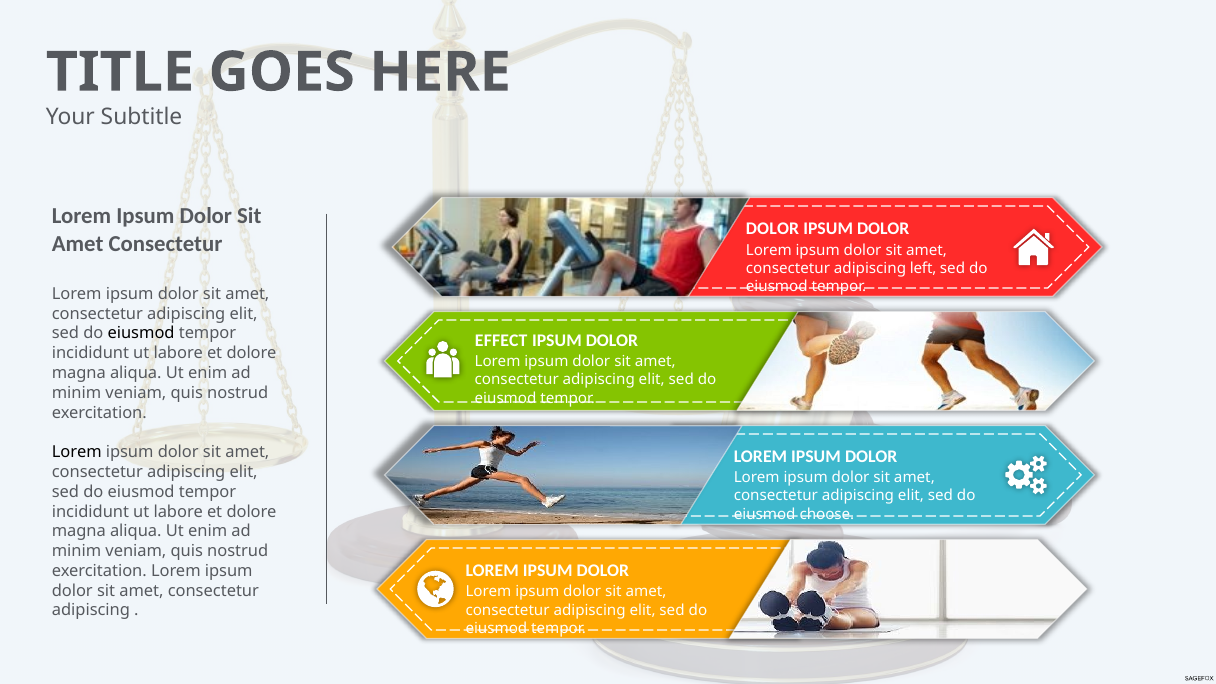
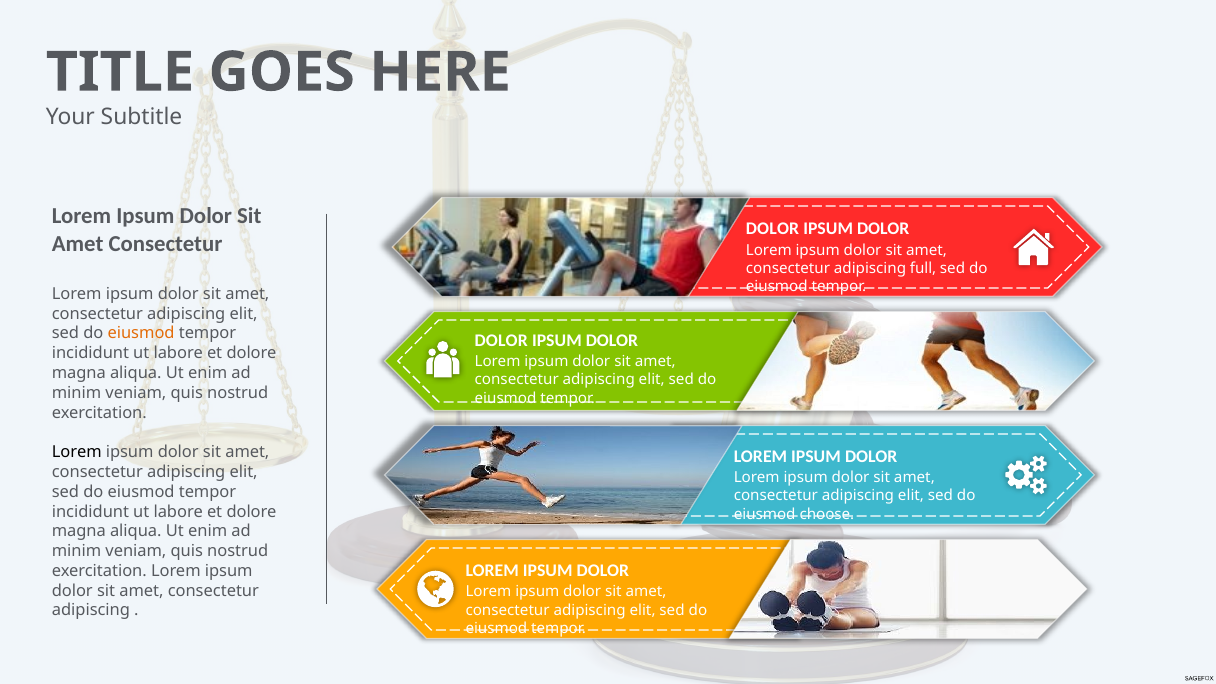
left: left -> full
eiusmod at (141, 334) colour: black -> orange
EFFECT at (501, 340): EFFECT -> DOLOR
